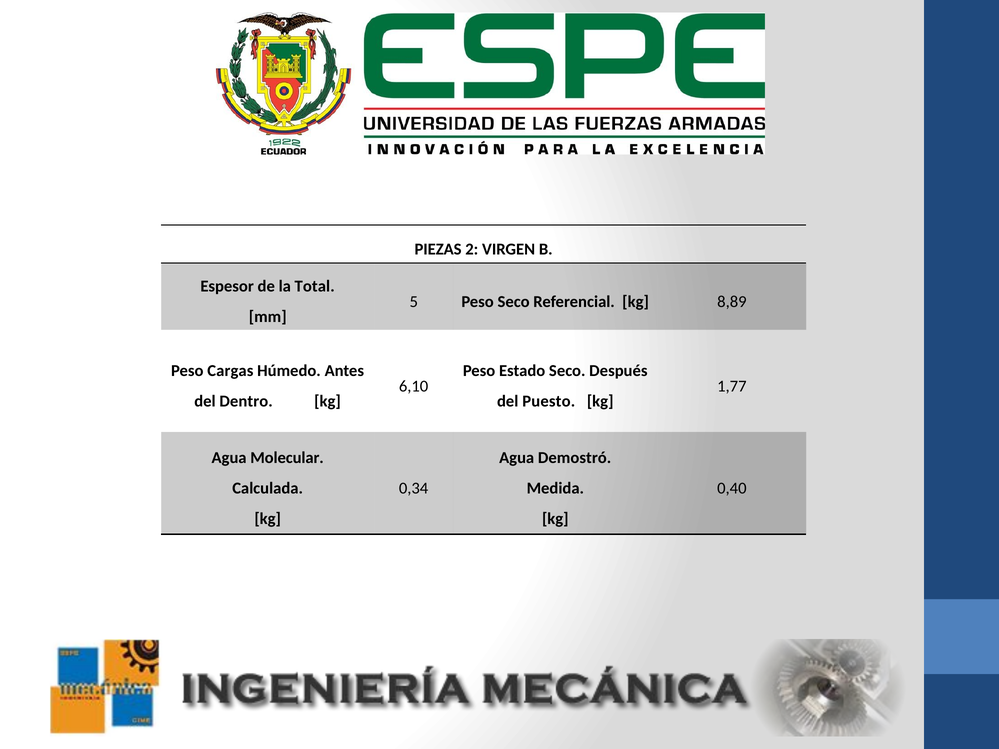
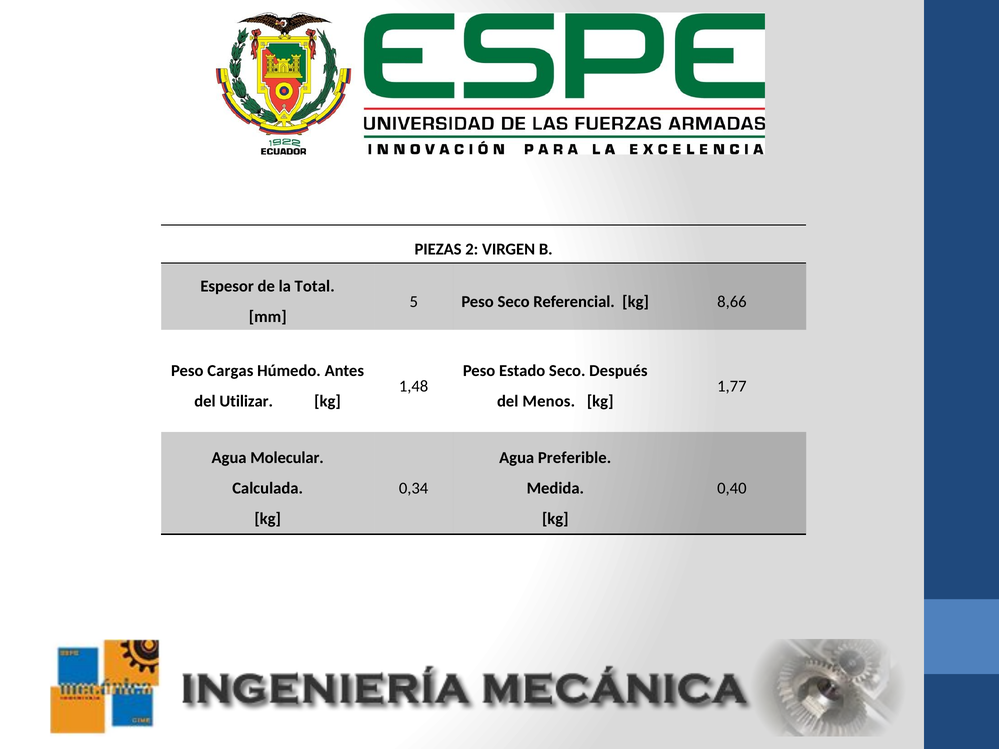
8,89: 8,89 -> 8,66
6,10: 6,10 -> 1,48
Dentro: Dentro -> Utilizar
Puesto: Puesto -> Menos
Demostró: Demostró -> Preferible
